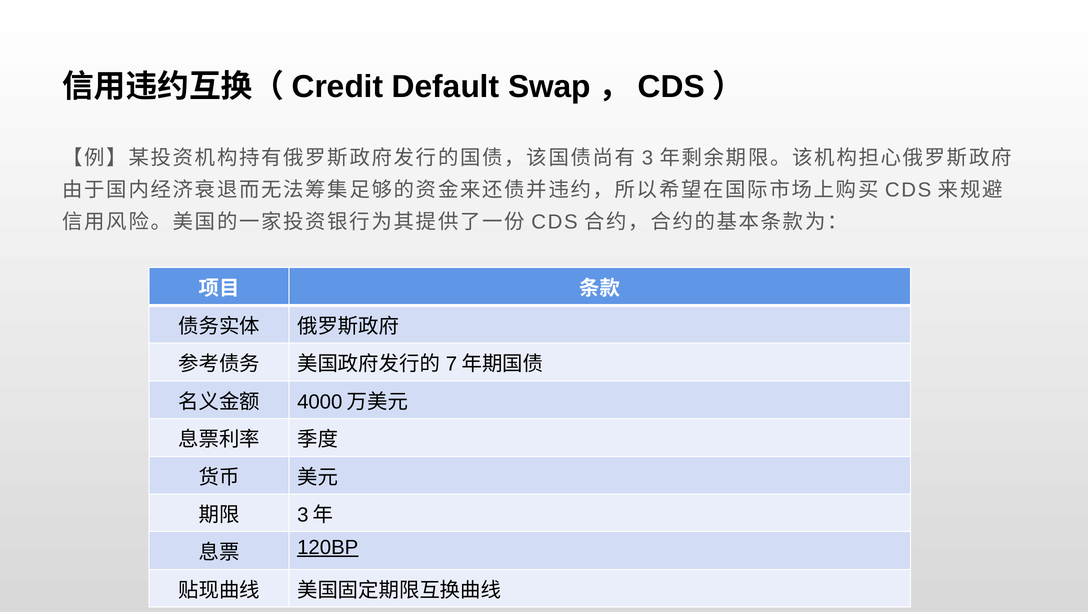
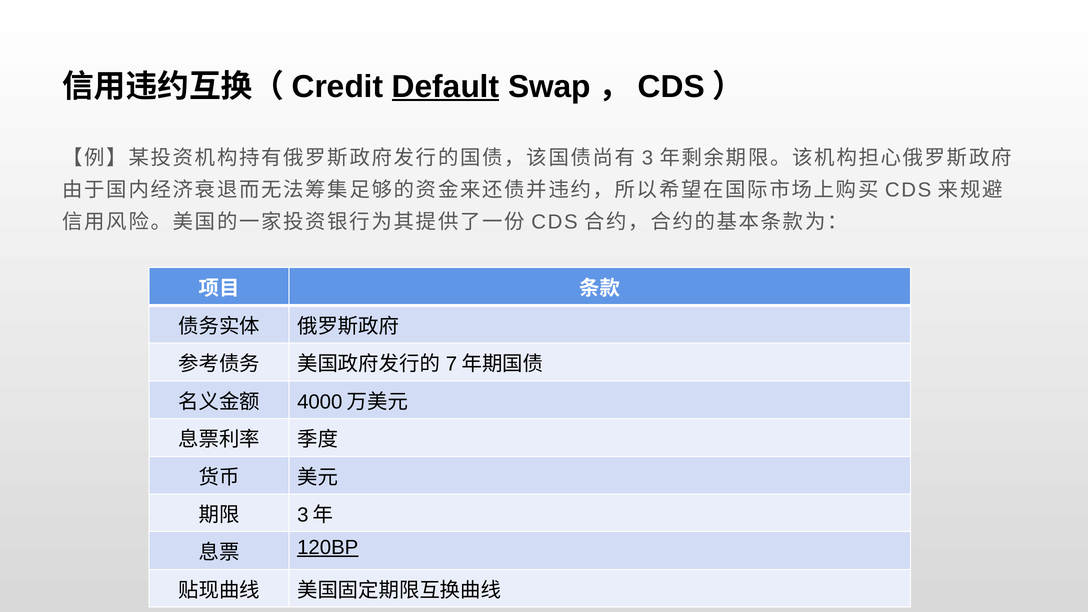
Default underline: none -> present
